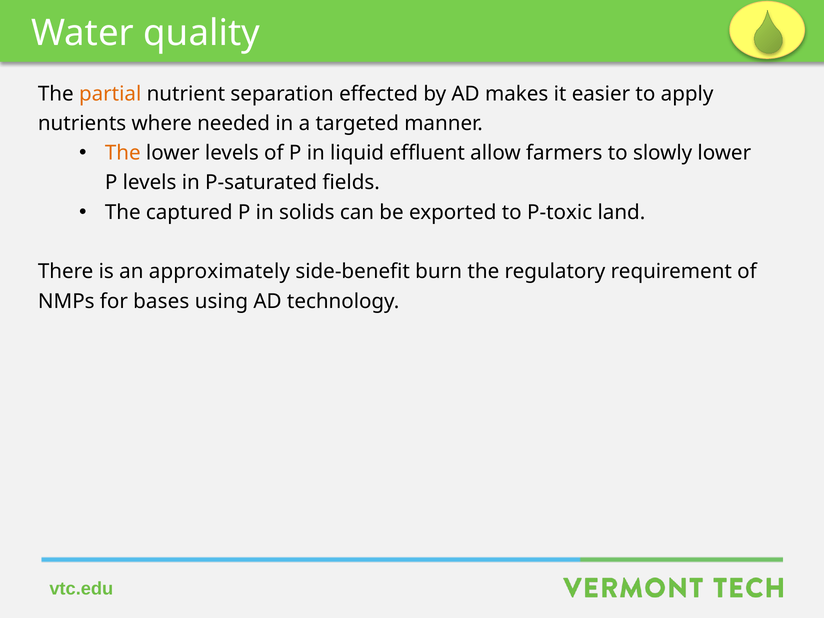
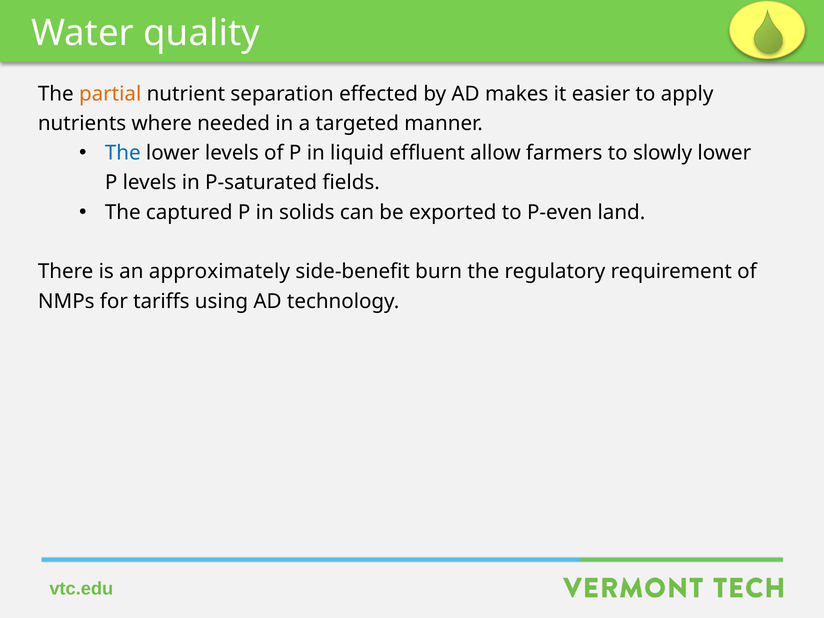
The at (123, 153) colour: orange -> blue
P-toxic: P-toxic -> P-even
bases: bases -> tariffs
